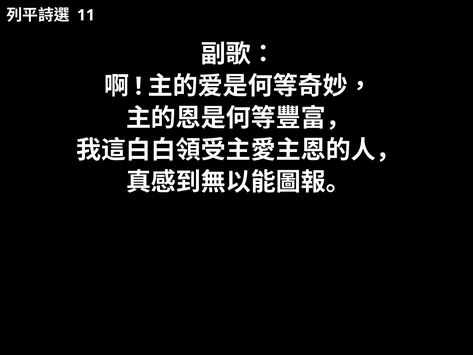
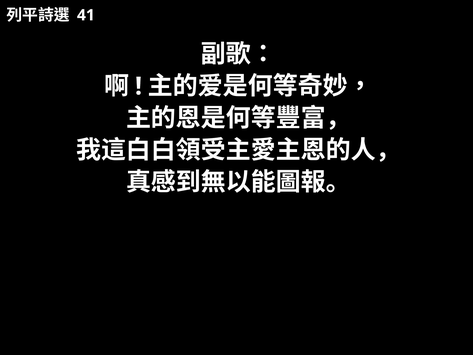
11: 11 -> 41
